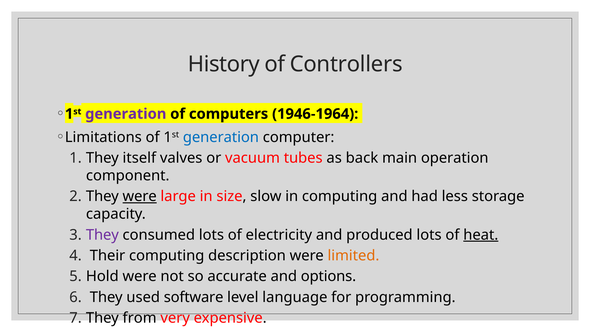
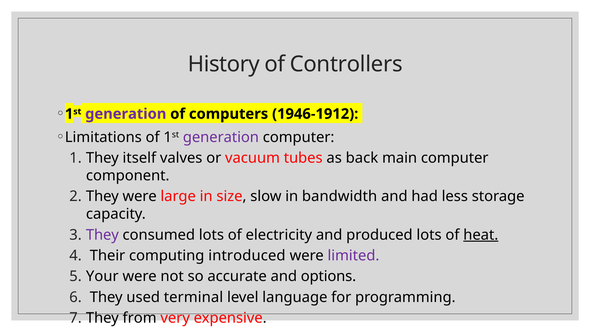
1946-1964: 1946-1964 -> 1946-1912
generation at (221, 137) colour: blue -> purple
main operation: operation -> computer
were at (140, 196) underline: present -> none
in computing: computing -> bandwidth
description: description -> introduced
limited colour: orange -> purple
Hold: Hold -> Your
software: software -> terminal
